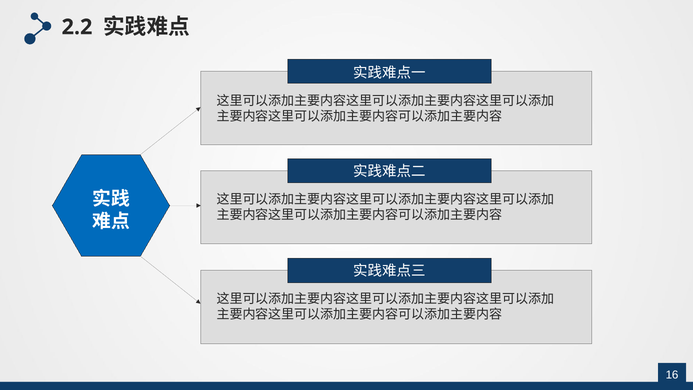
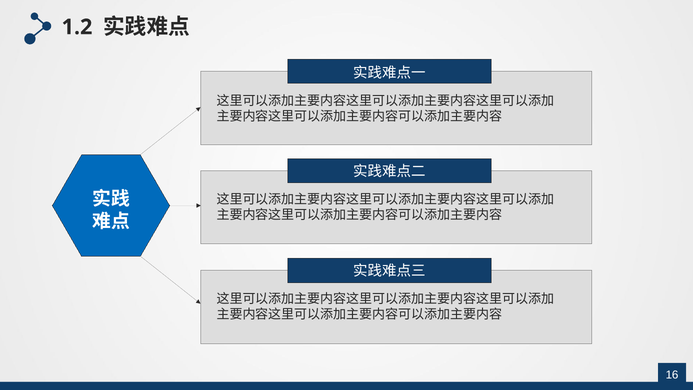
2.2: 2.2 -> 1.2
